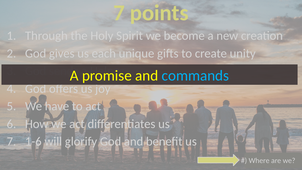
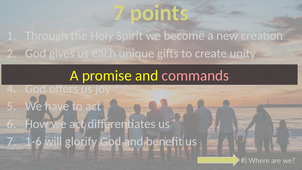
commands colour: light blue -> pink
